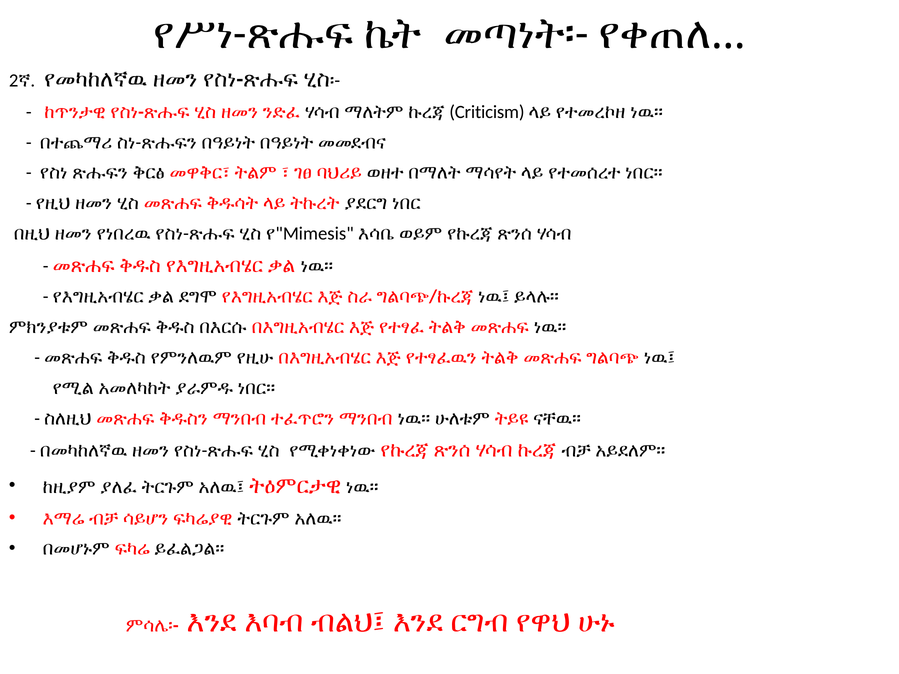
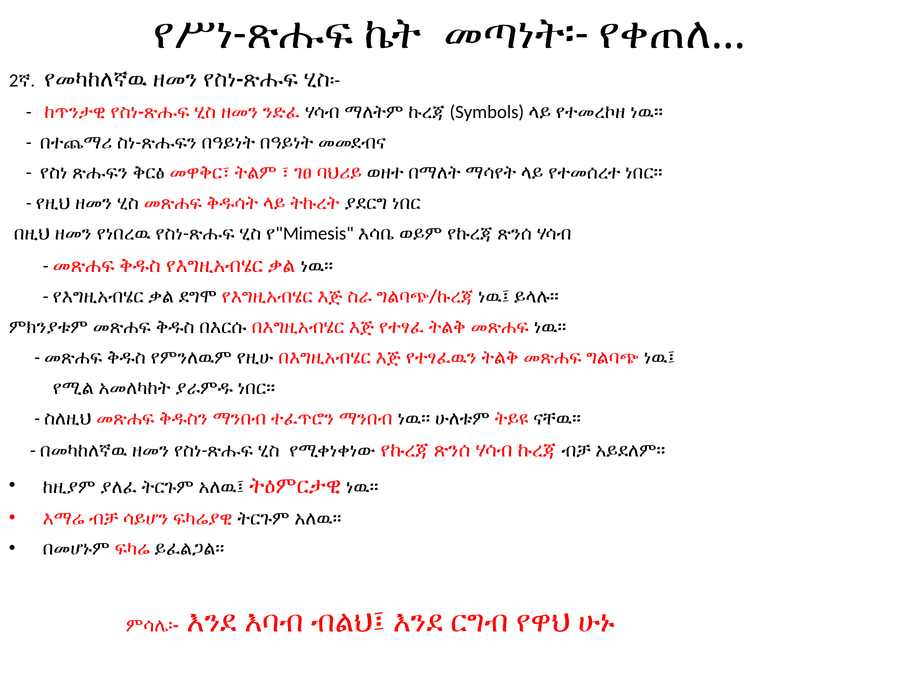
Criticism: Criticism -> Symbols
